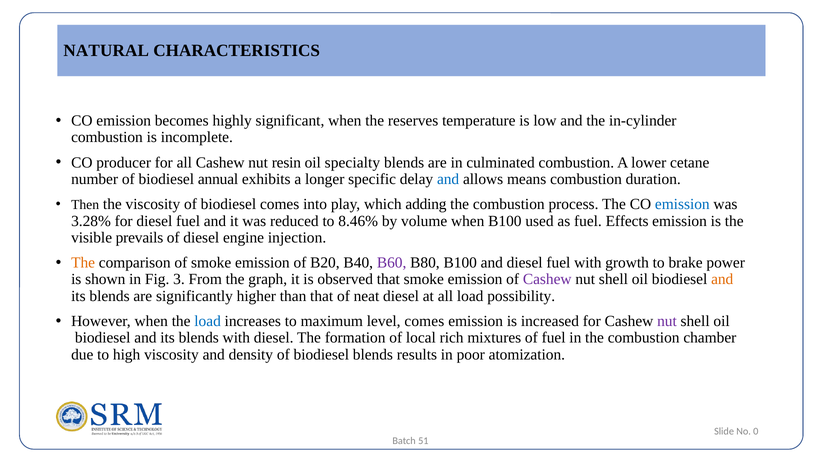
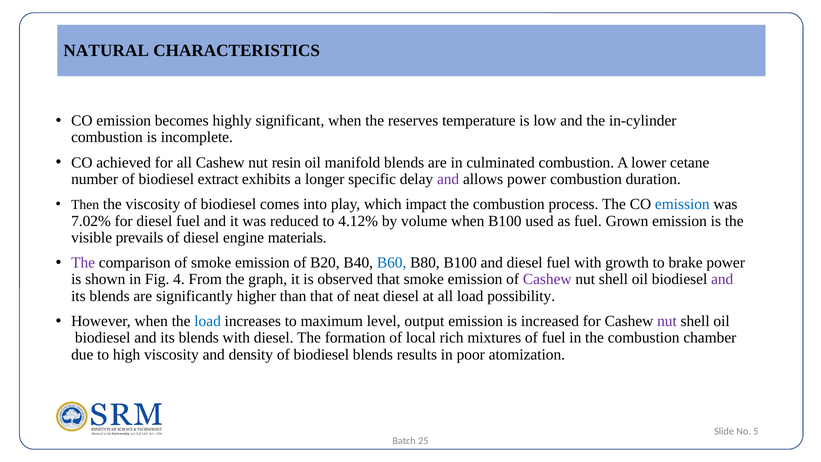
producer: producer -> achieved
specialty: specialty -> manifold
annual: annual -> extract
and at (448, 179) colour: blue -> purple
allows means: means -> power
adding: adding -> impact
3.28%: 3.28% -> 7.02%
8.46%: 8.46% -> 4.12%
Effects: Effects -> Grown
injection: injection -> materials
The at (83, 263) colour: orange -> purple
B60 colour: purple -> blue
3: 3 -> 4
and at (722, 279) colour: orange -> purple
level comes: comes -> output
0: 0 -> 5
51: 51 -> 25
